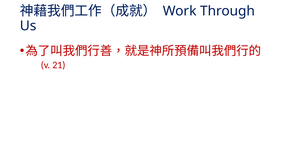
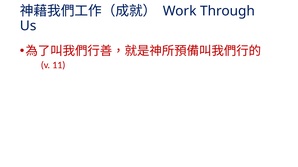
21: 21 -> 11
